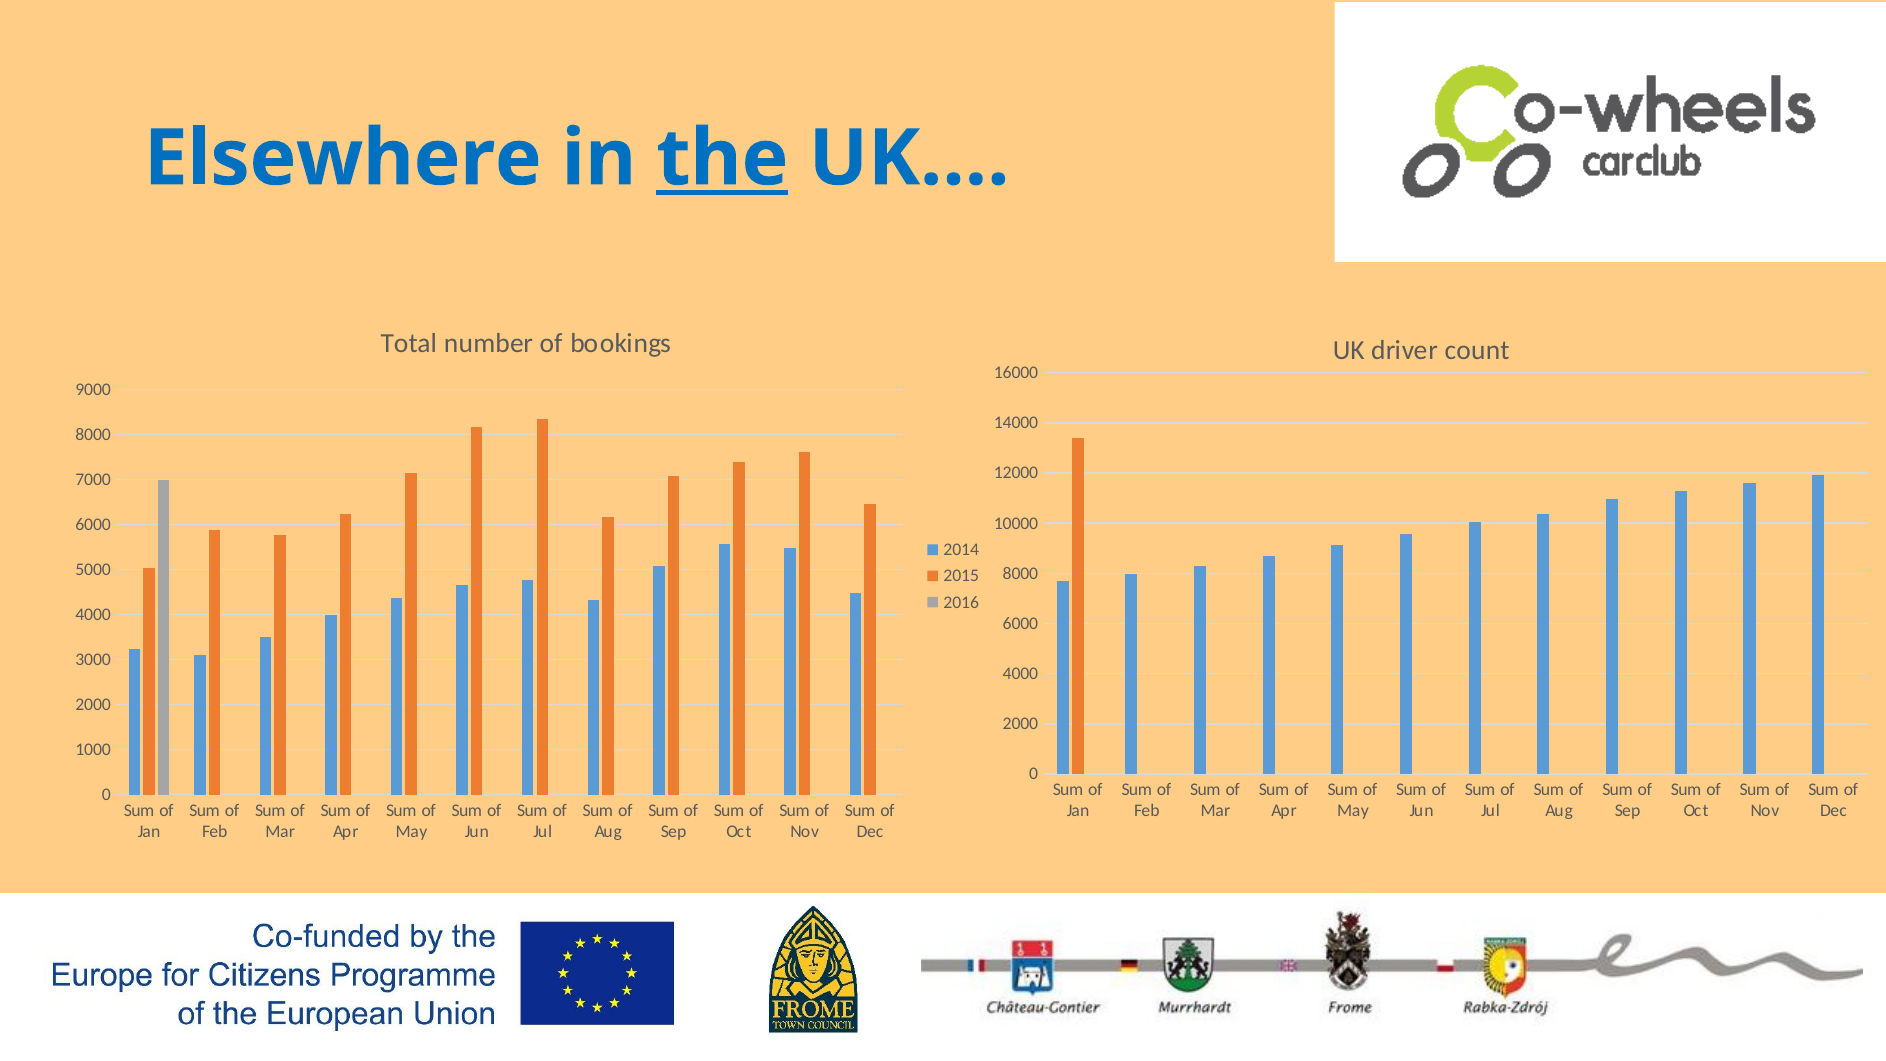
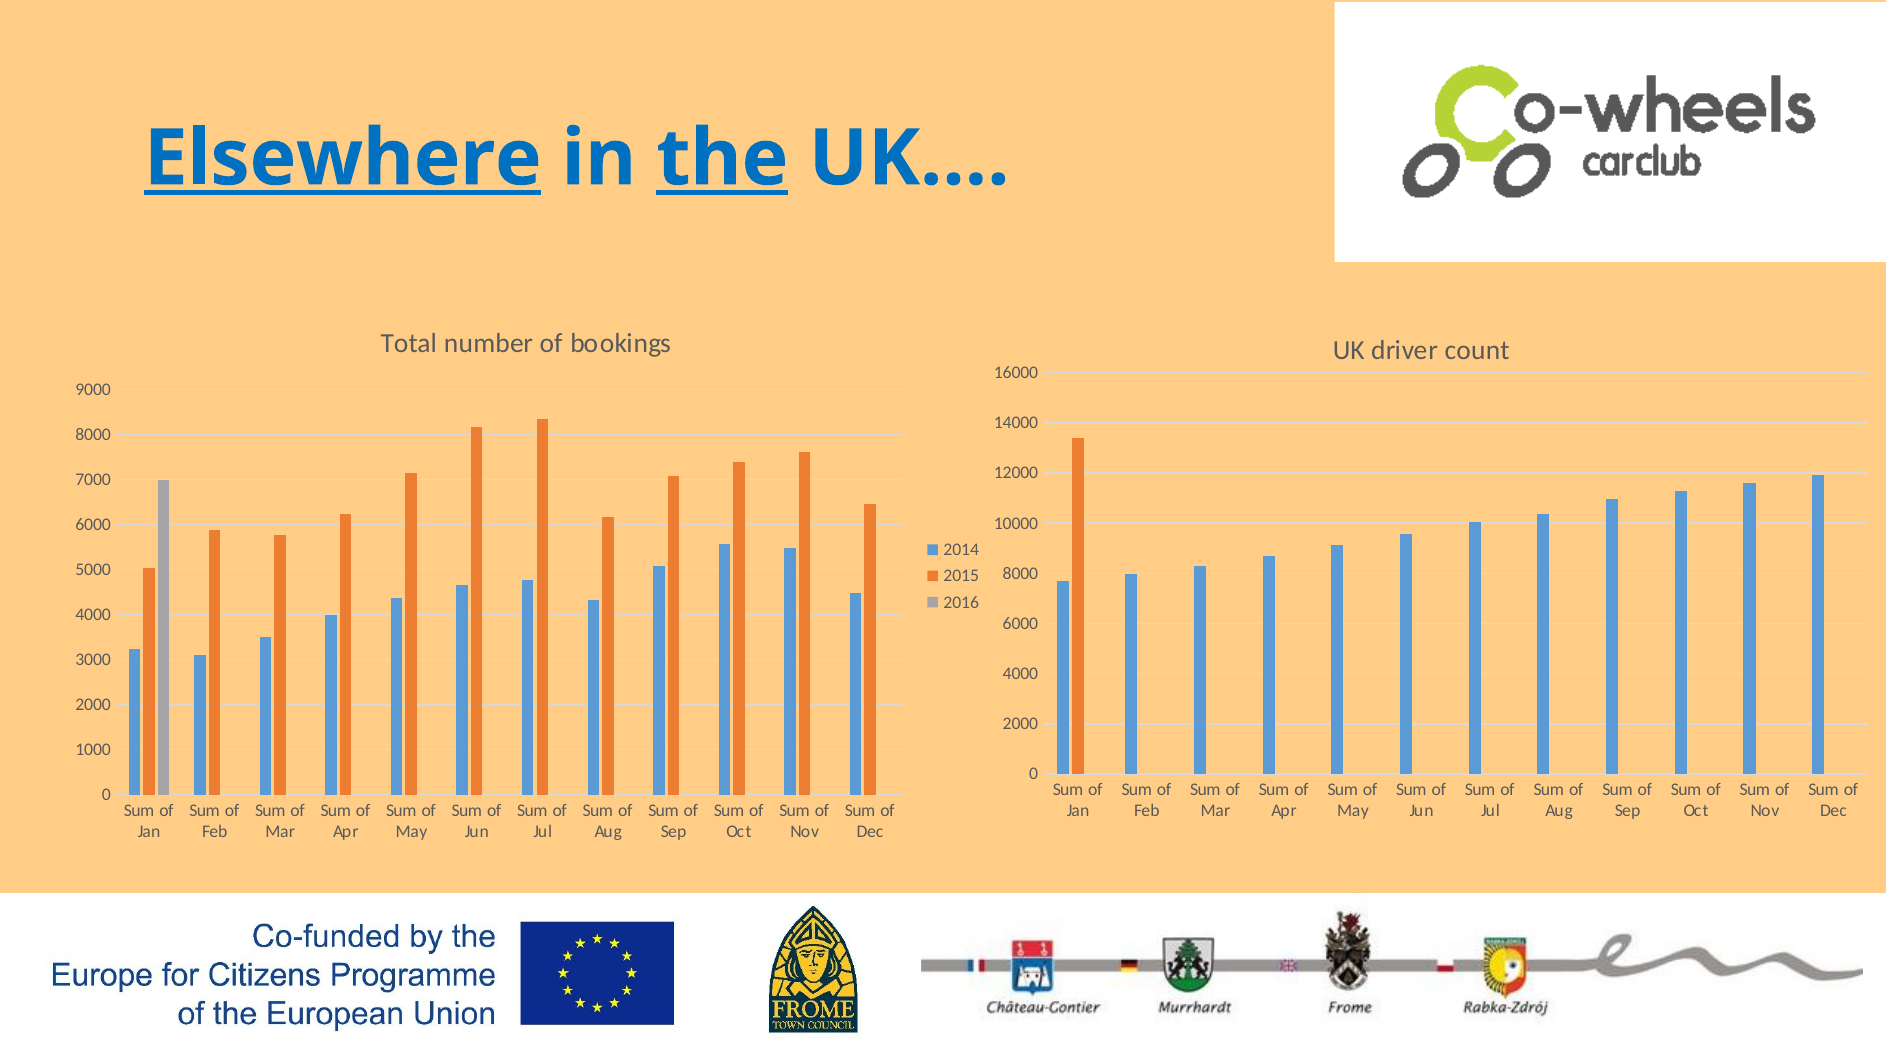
Elsewhere underline: none -> present
